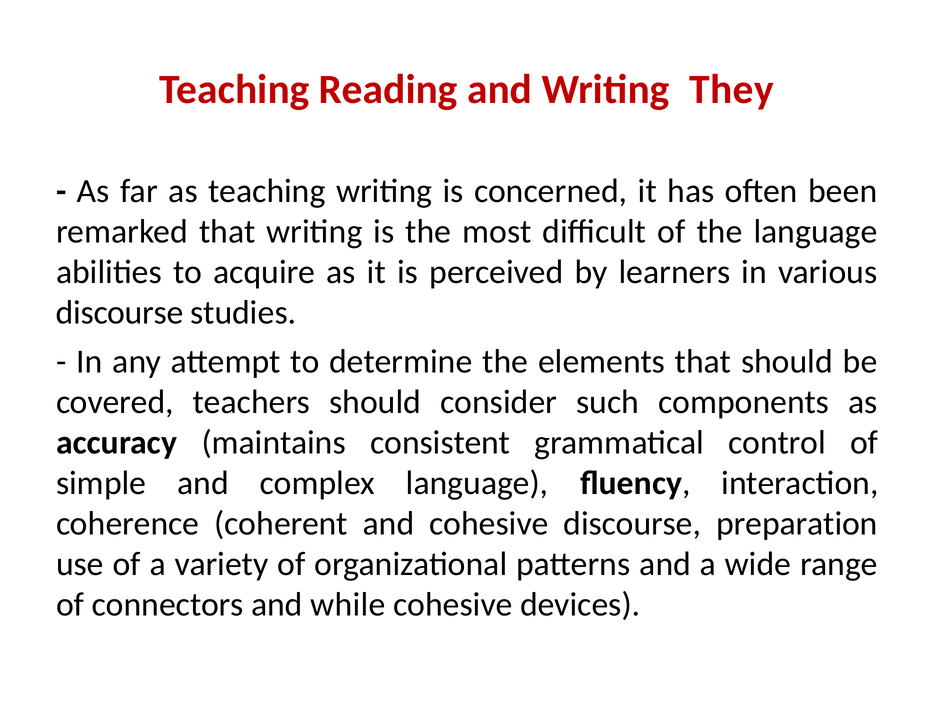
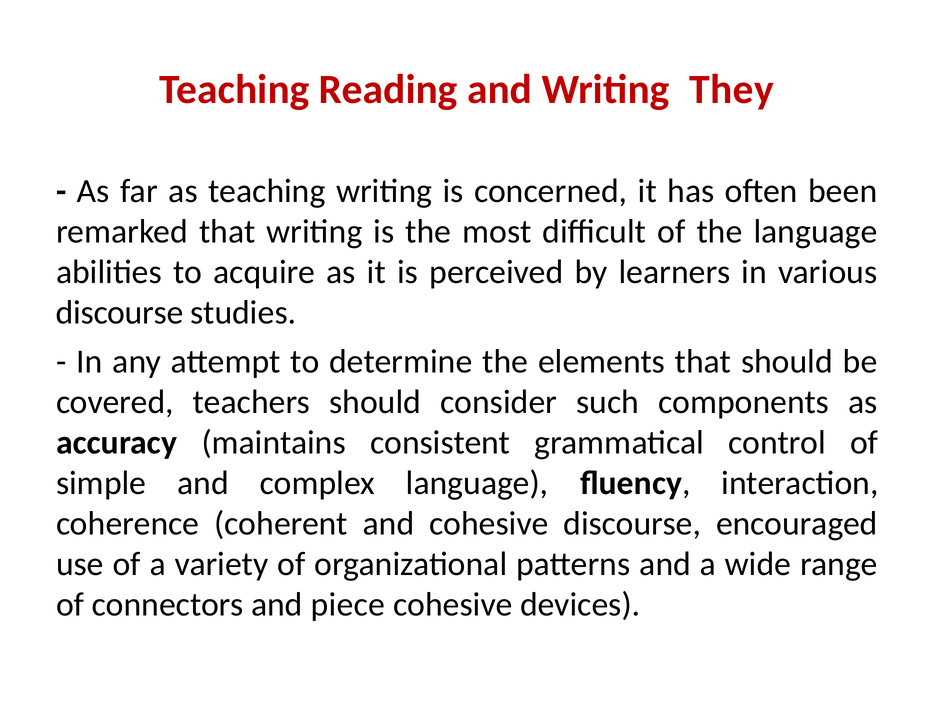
preparation: preparation -> encouraged
while: while -> piece
